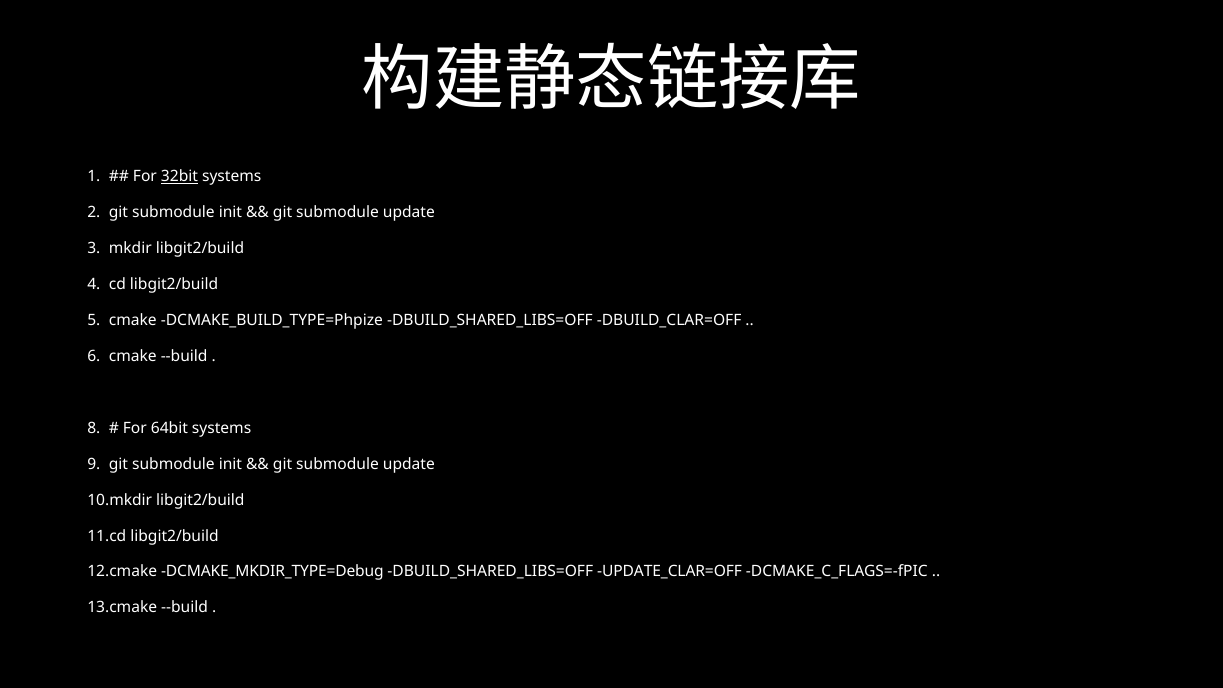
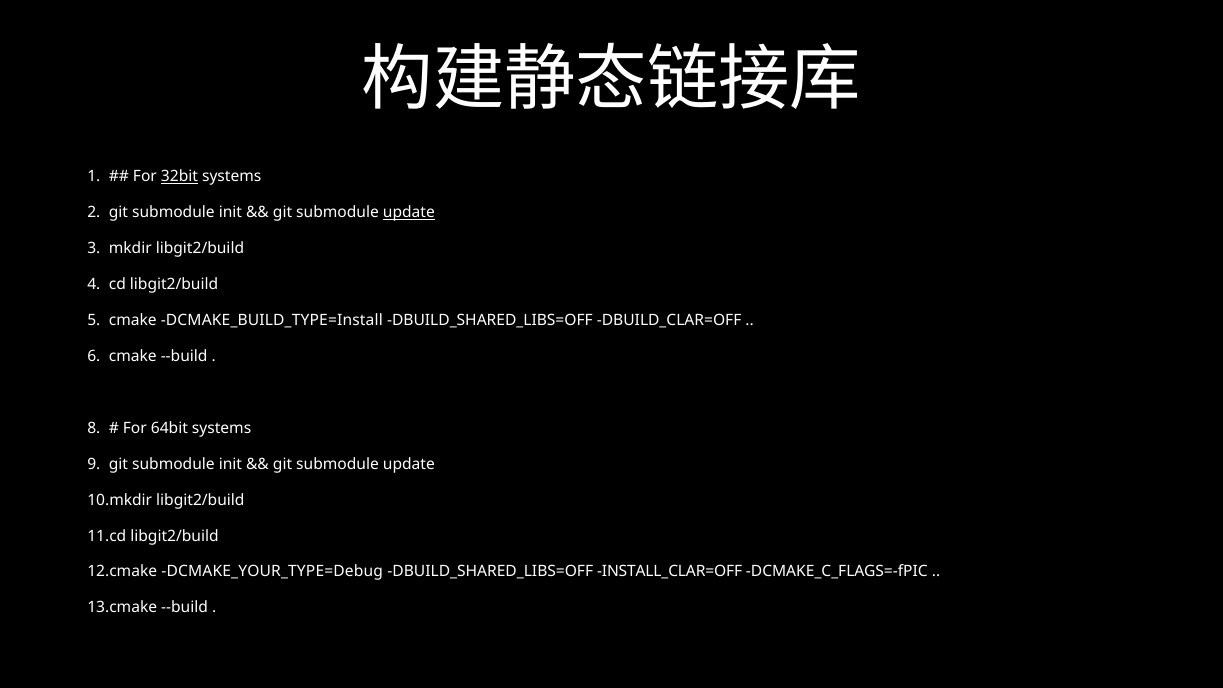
update at (409, 213) underline: none -> present
DCMAKE_BUILD_TYPE=Phpize: DCMAKE_BUILD_TYPE=Phpize -> DCMAKE_BUILD_TYPE=Install
DCMAKE_MKDIR_TYPE=Debug: DCMAKE_MKDIR_TYPE=Debug -> DCMAKE_YOUR_TYPE=Debug
UPDATE_CLAR=OFF: UPDATE_CLAR=OFF -> INSTALL_CLAR=OFF
